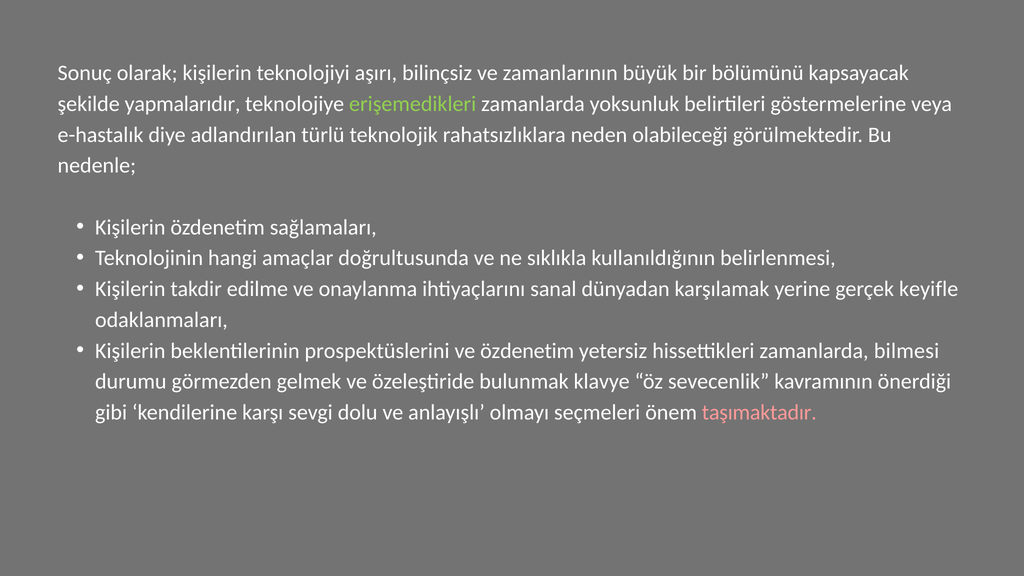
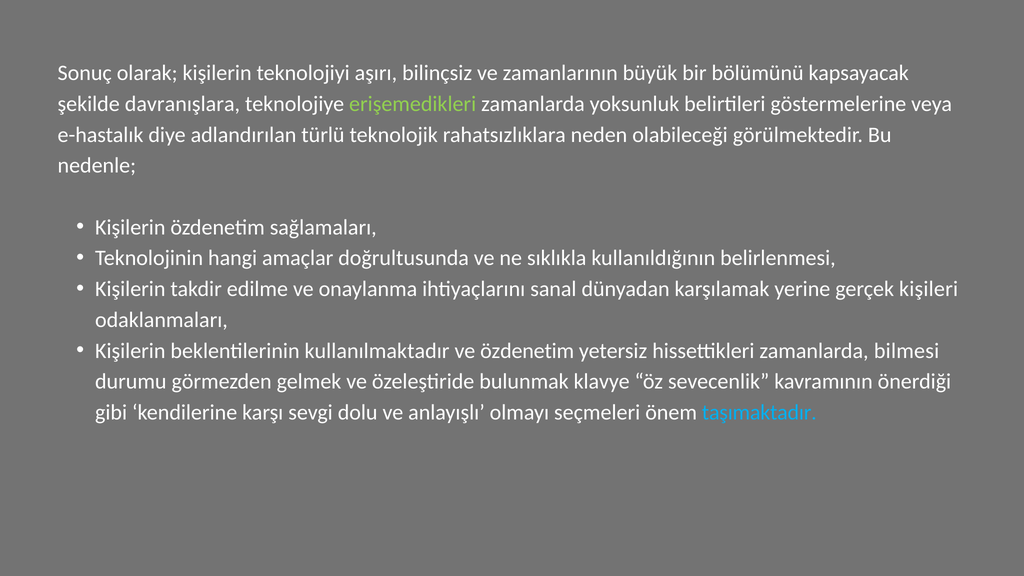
yapmalarıdır: yapmalarıdır -> davranışlara
keyifle: keyifle -> kişileri
prospektüslerini: prospektüslerini -> kullanılmaktadır
taşımaktadır colour: pink -> light blue
